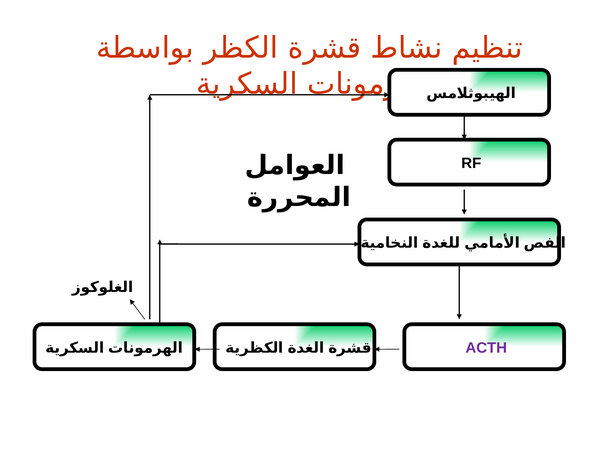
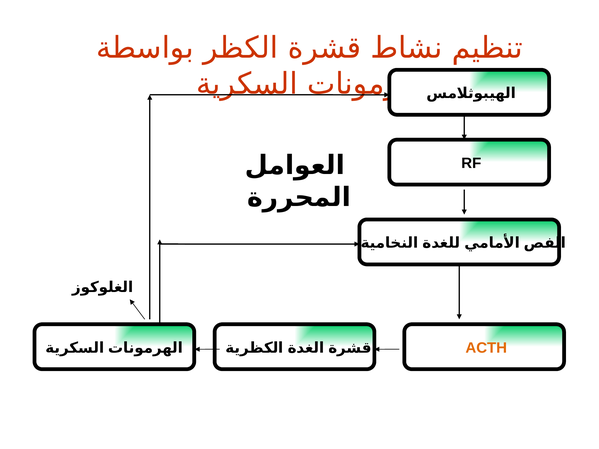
ACTH colour: purple -> orange
